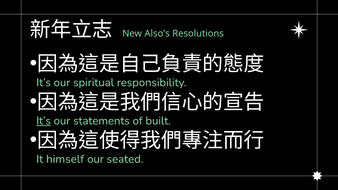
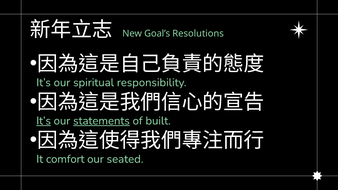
Also’s: Also’s -> Goal’s
statements underline: none -> present
himself: himself -> comfort
